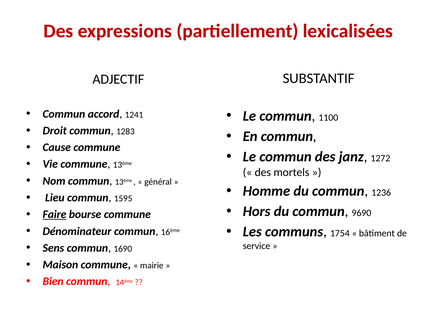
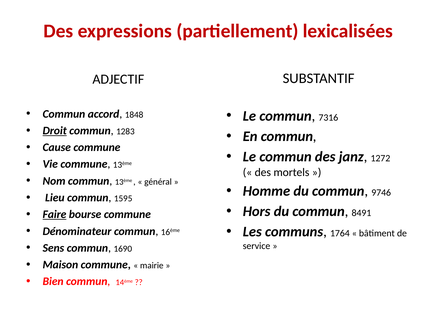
1241: 1241 -> 1848
1100: 1100 -> 7316
Droit underline: none -> present
1236: 1236 -> 9746
9690: 9690 -> 8491
1754: 1754 -> 1764
